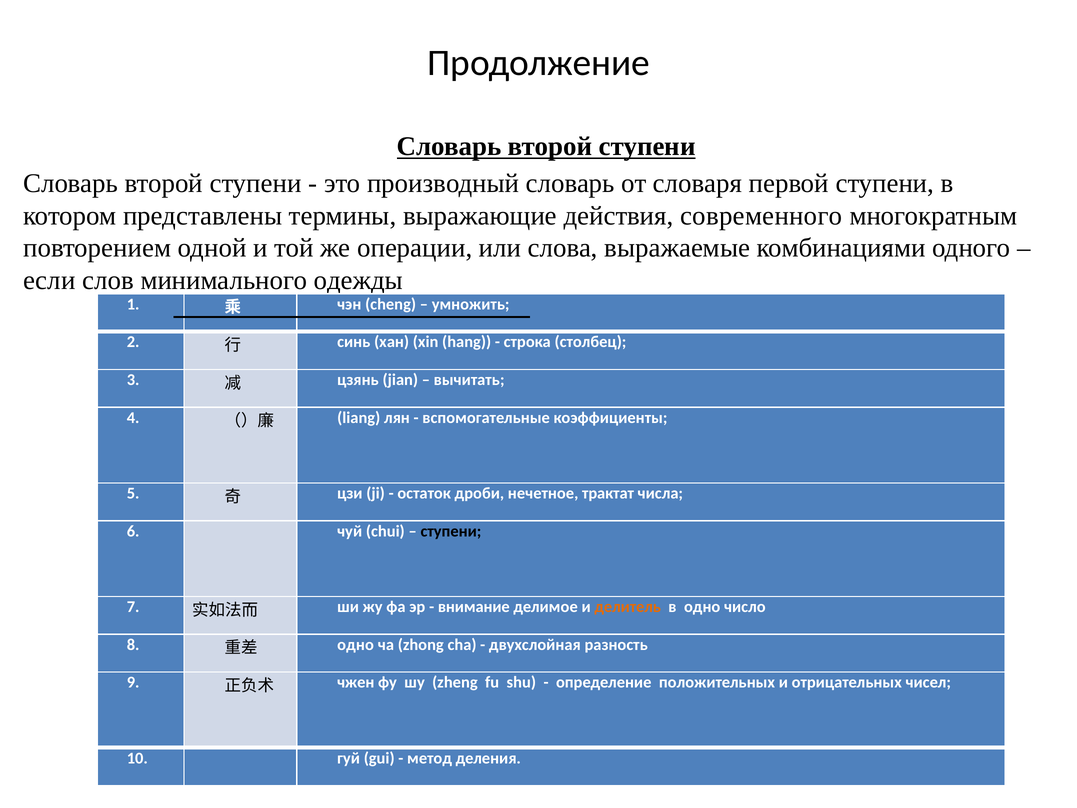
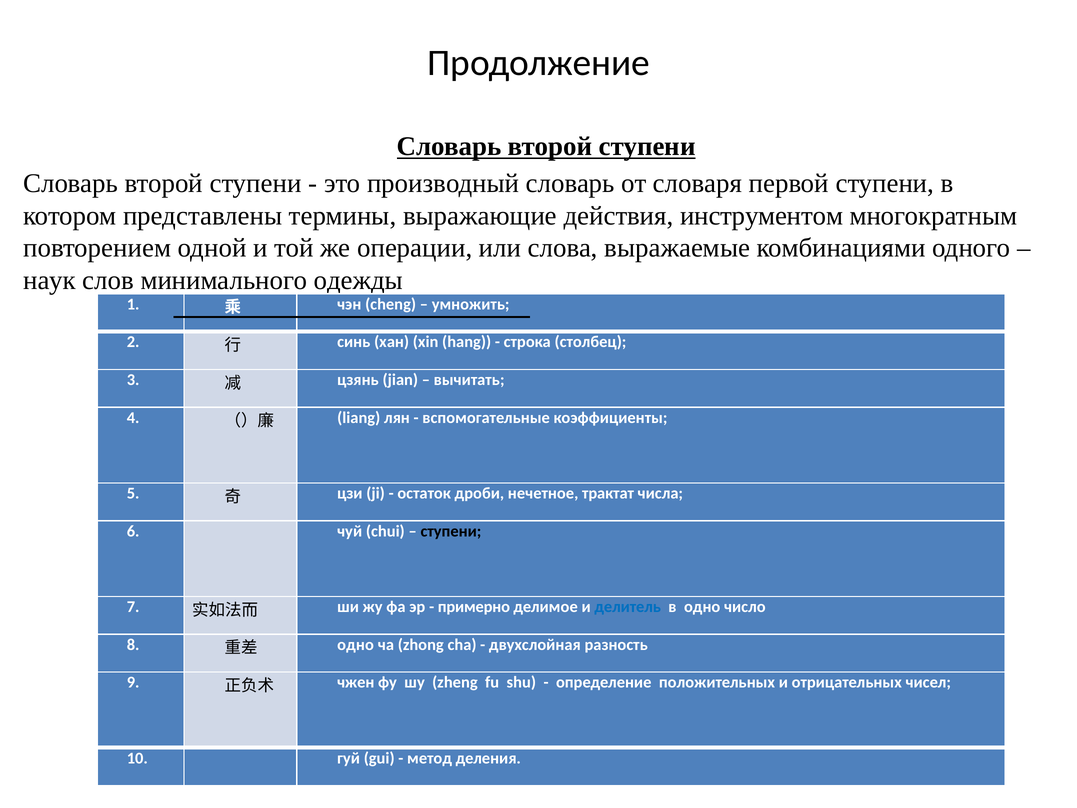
современного: современного -> инструментом
если: если -> наук
внимание: внимание -> примерно
делитель colour: orange -> blue
